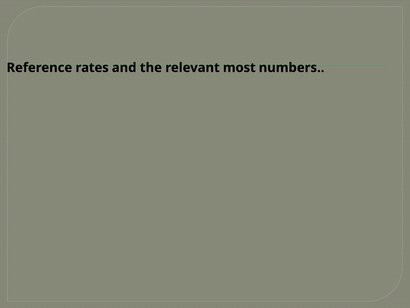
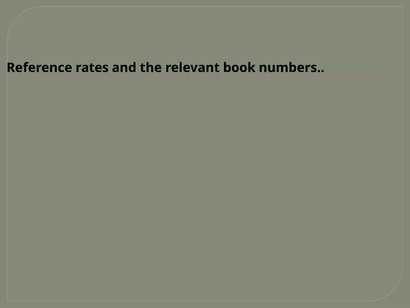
most: most -> book
